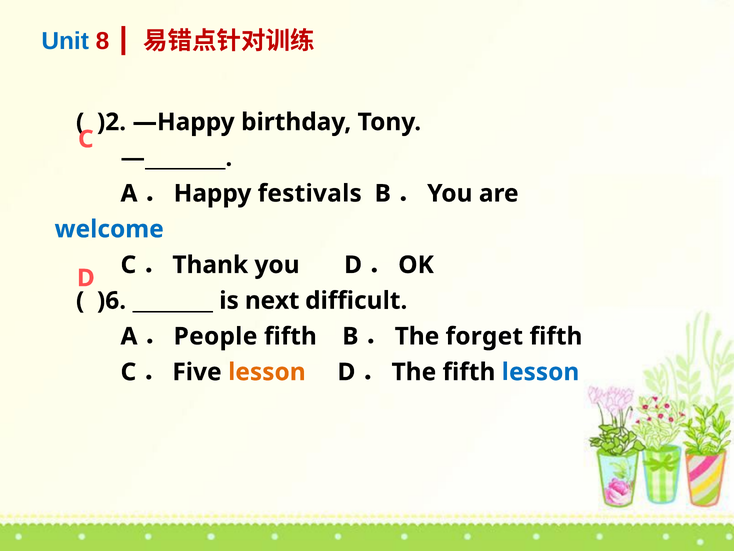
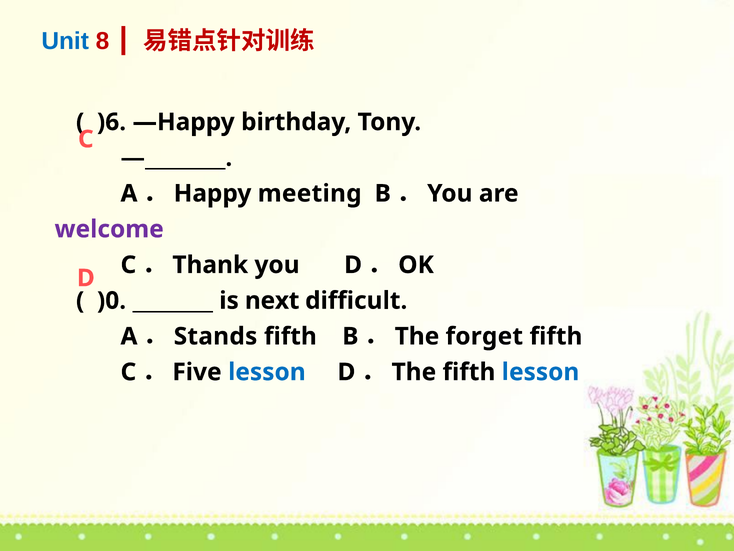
)2: )2 -> )6
festivals: festivals -> meeting
welcome colour: blue -> purple
)6: )6 -> )0
People: People -> Stands
lesson at (267, 372) colour: orange -> blue
